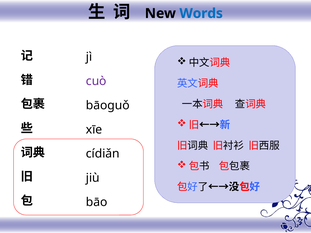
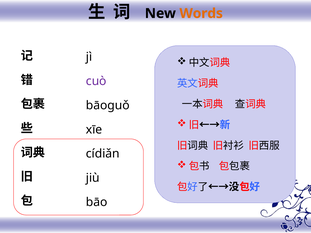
Words colour: blue -> orange
